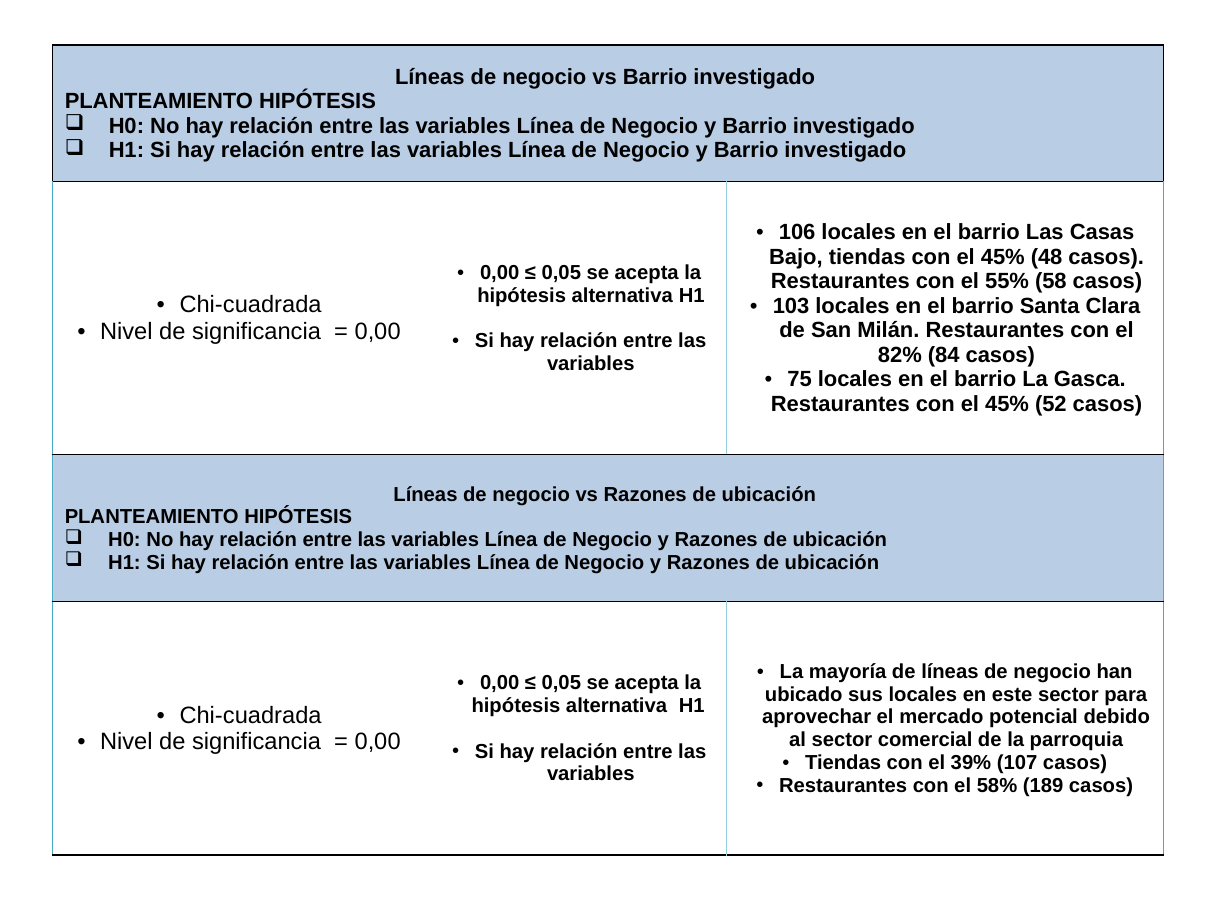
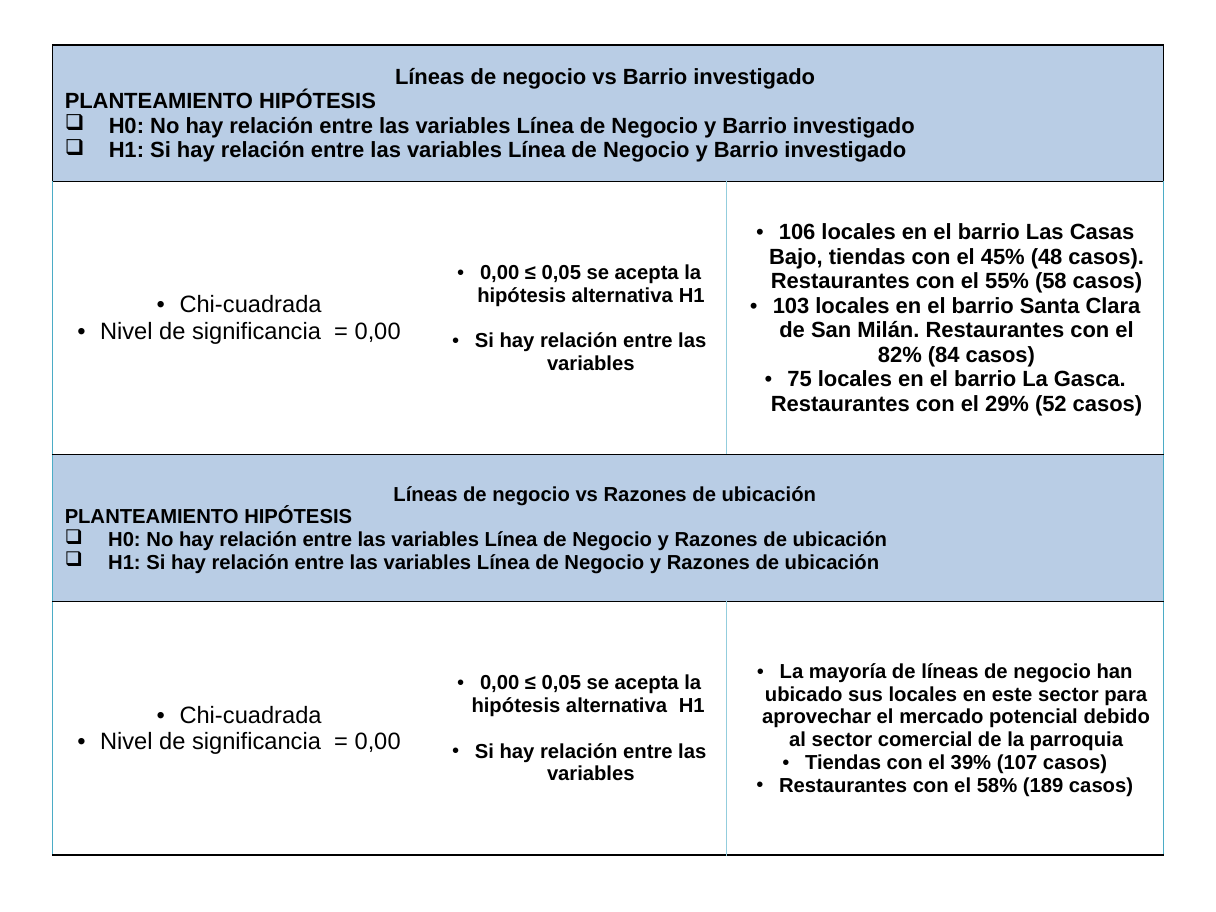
Restaurantes con el 45%: 45% -> 29%
